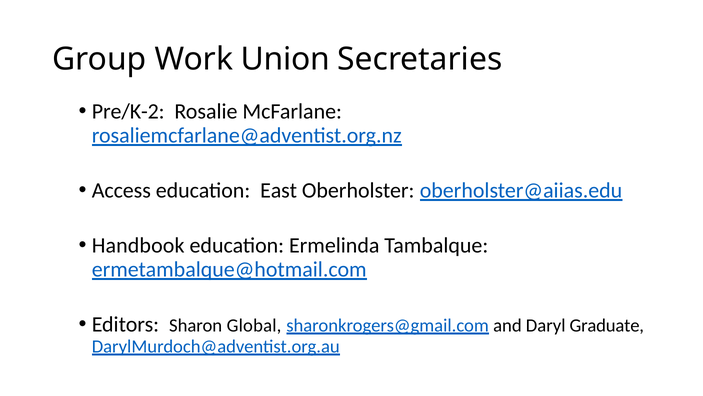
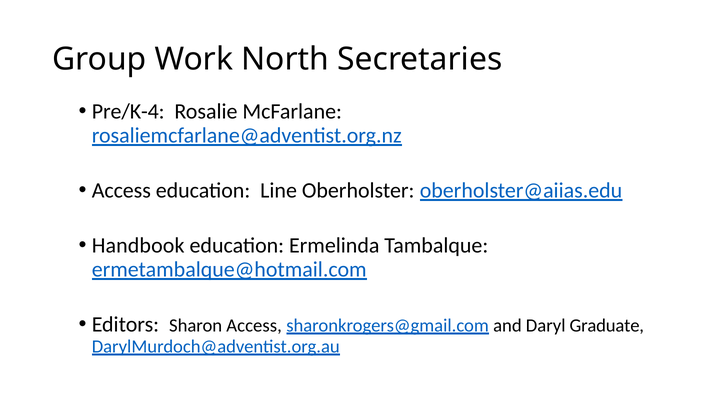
Union: Union -> North
Pre/K-2: Pre/K-2 -> Pre/K-4
East: East -> Line
Sharon Global: Global -> Access
